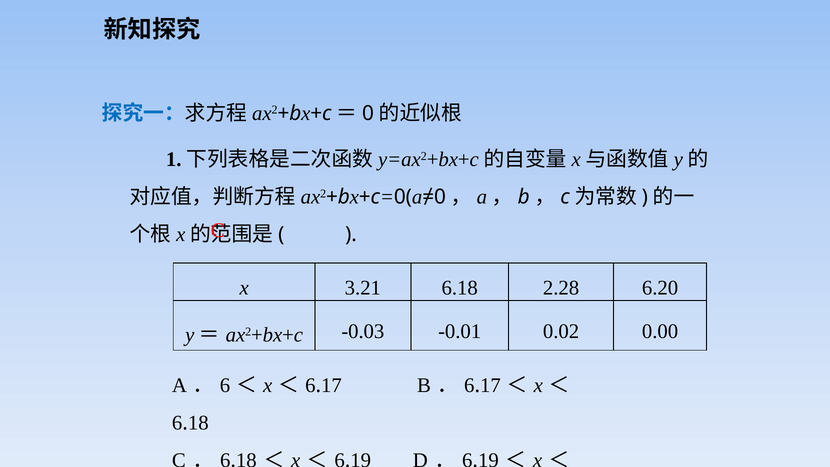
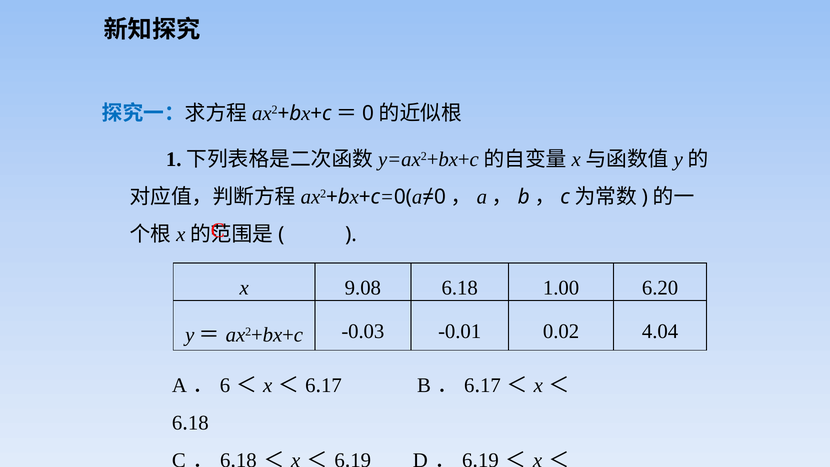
3.21: 3.21 -> 9.08
2.28: 2.28 -> 1.00
0.00: 0.00 -> 4.04
